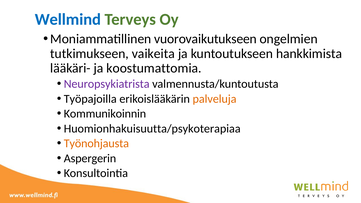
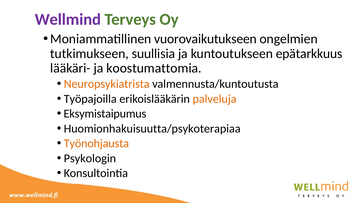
Wellmind colour: blue -> purple
vaikeita: vaikeita -> suullisia
hankkimista: hankkimista -> epätarkkuus
Neuropsykiatrista colour: purple -> orange
Kommunikoinnin: Kommunikoinnin -> Eksymistaipumus
Aspergerin: Aspergerin -> Psykologin
